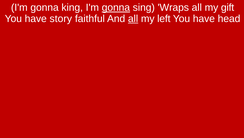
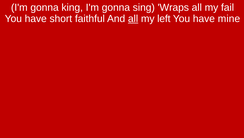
gonna at (116, 8) underline: present -> none
gift: gift -> fail
story: story -> short
head: head -> mine
